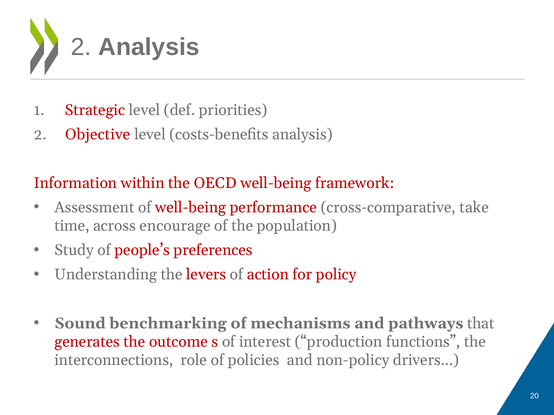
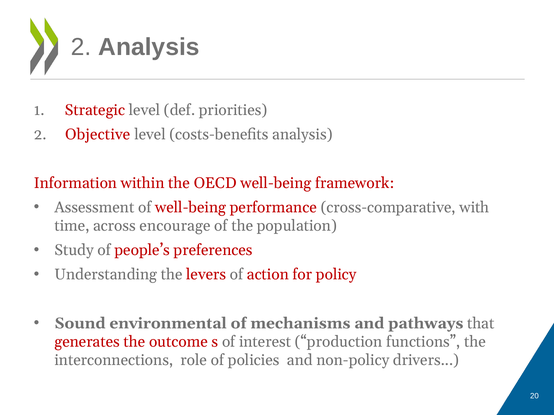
take: take -> with
benchmarking: benchmarking -> environmental
